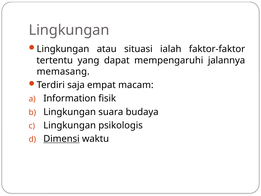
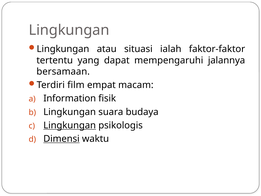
memasang: memasang -> bersamaan
saja: saja -> film
Lingkungan at (70, 125) underline: none -> present
